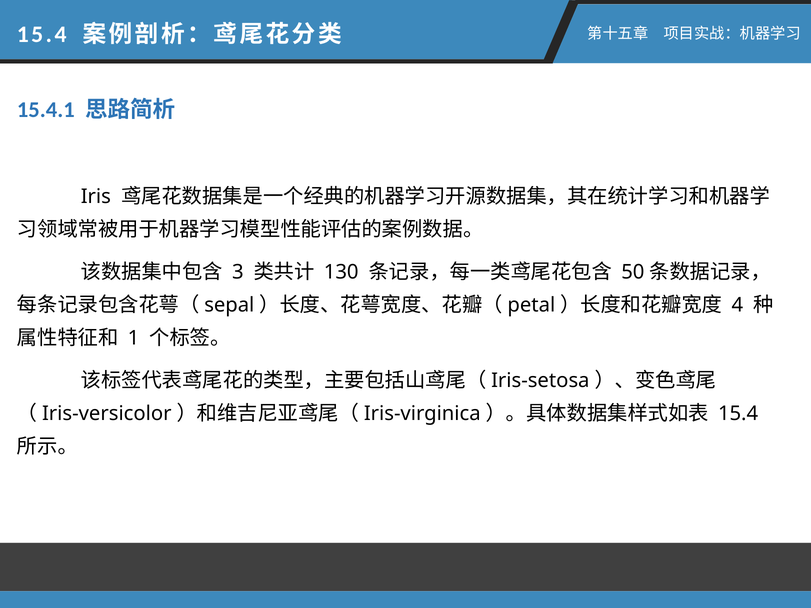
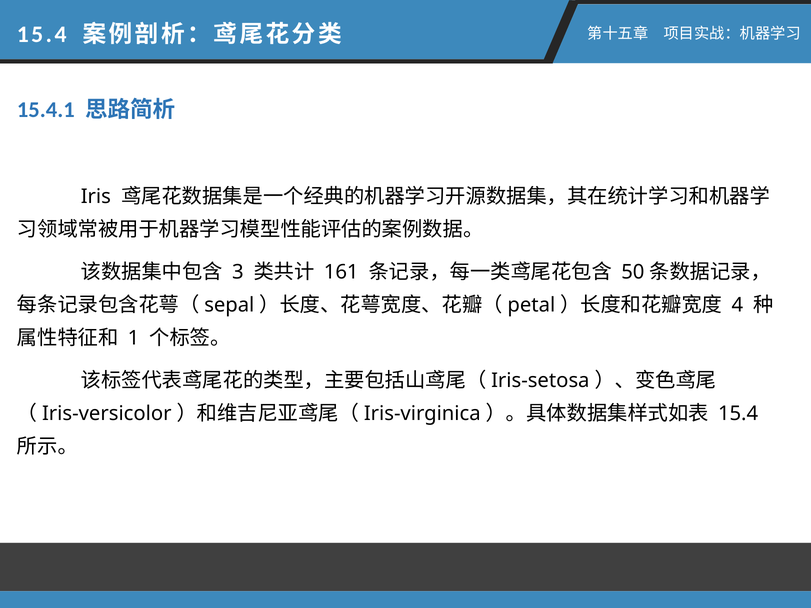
130: 130 -> 161
